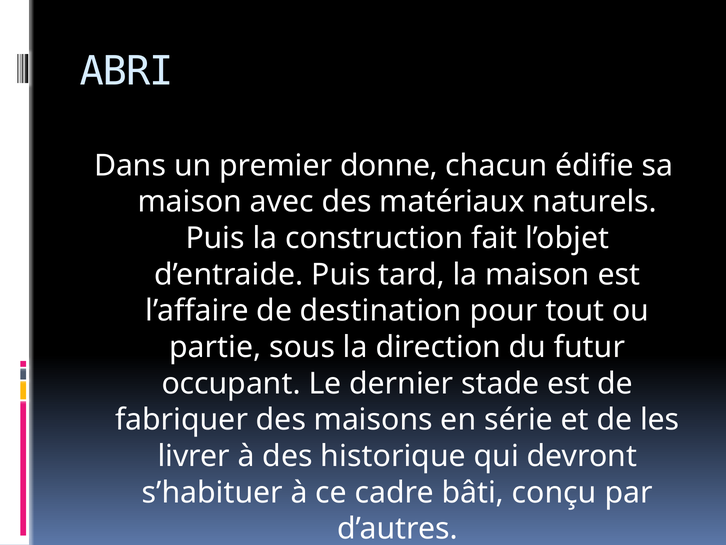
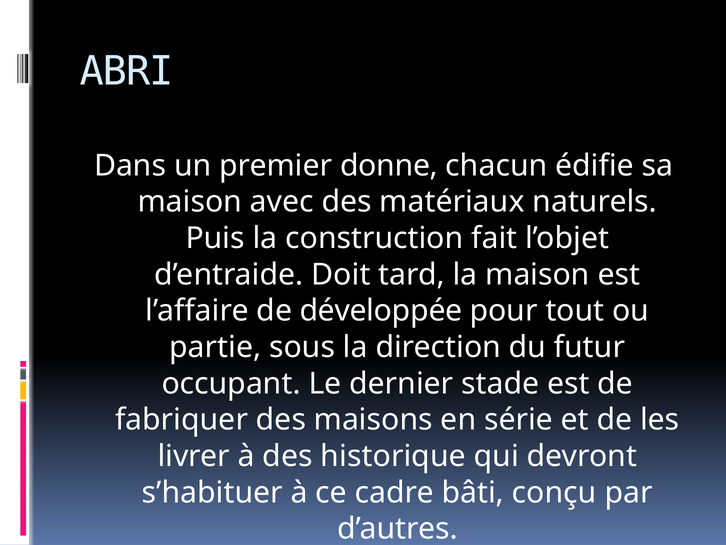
d’entraide Puis: Puis -> Doit
destination: destination -> développée
